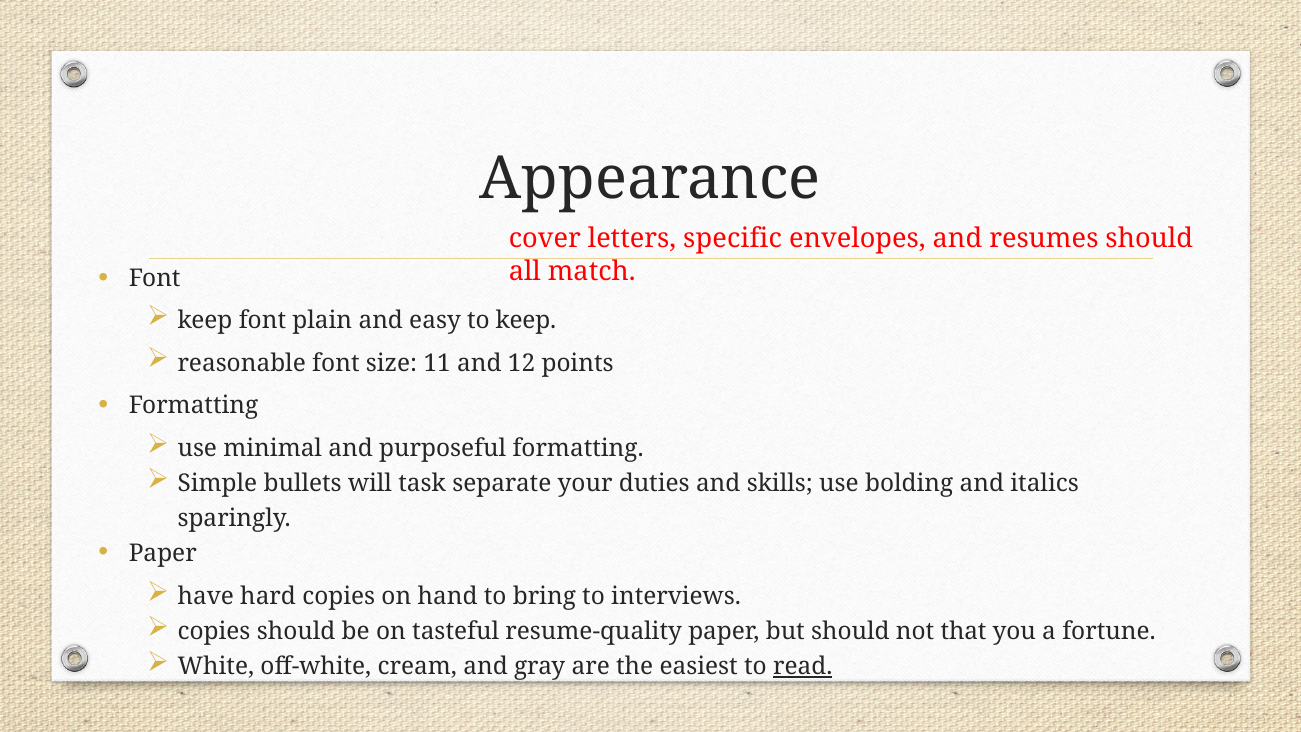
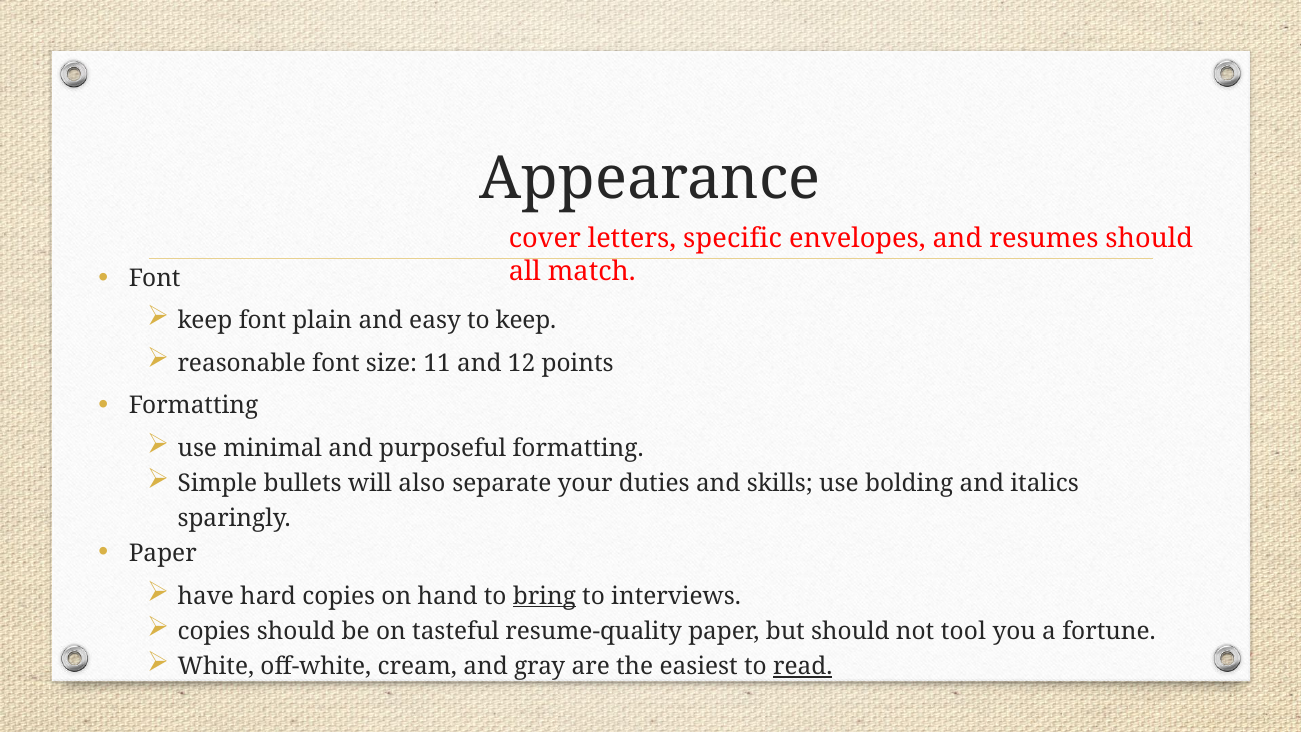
task: task -> also
bring underline: none -> present
that: that -> tool
